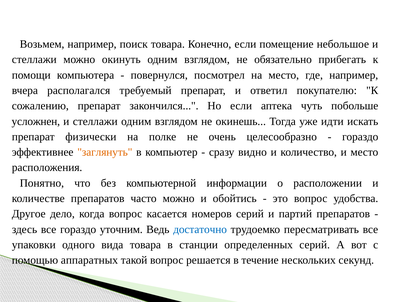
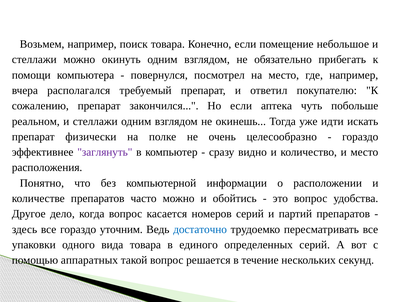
усложнен: усложнен -> реальном
заглянуть colour: orange -> purple
станции: станции -> единого
